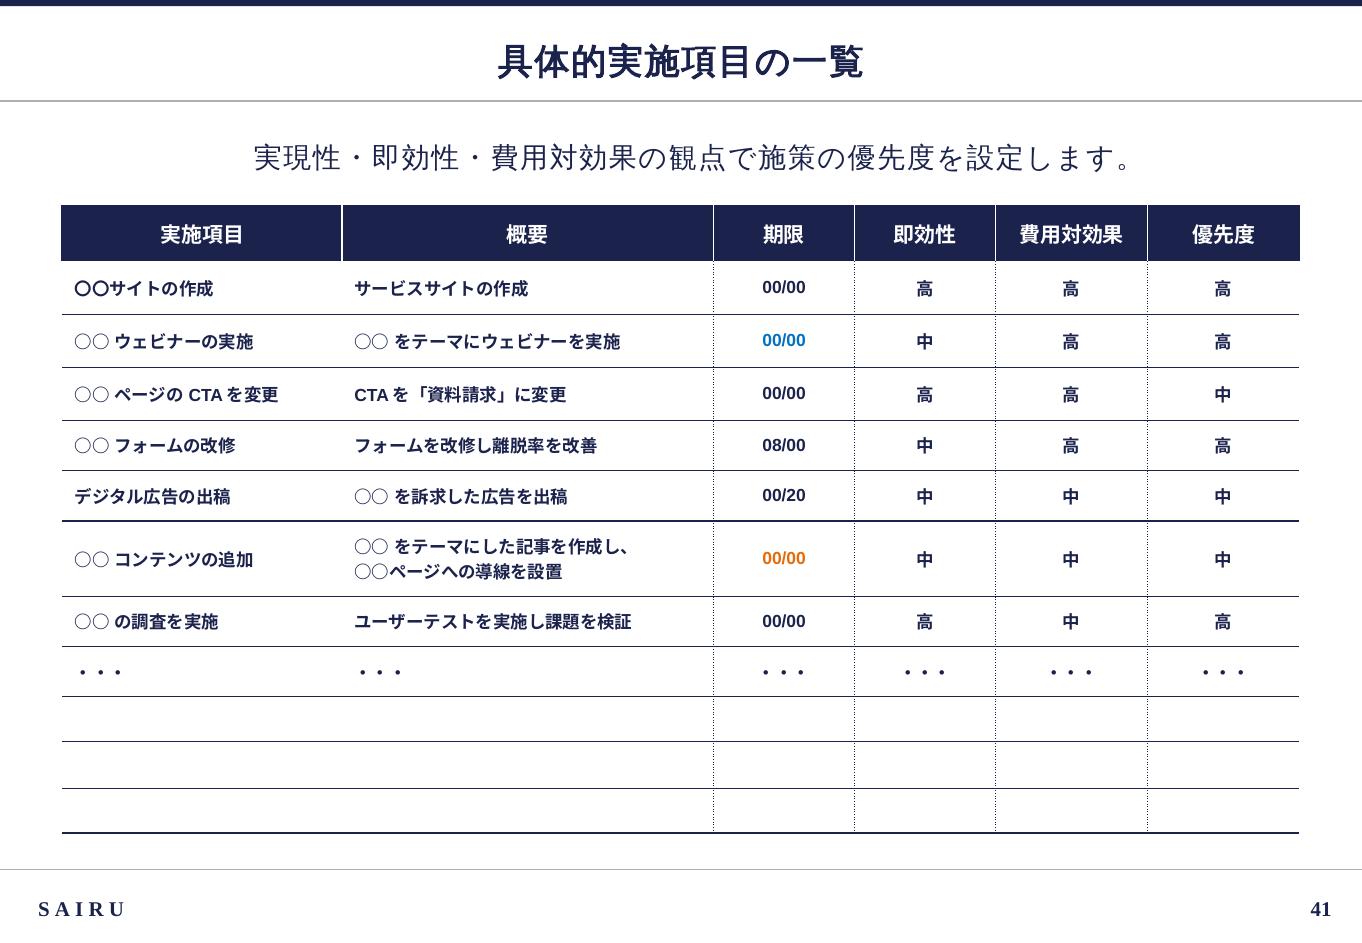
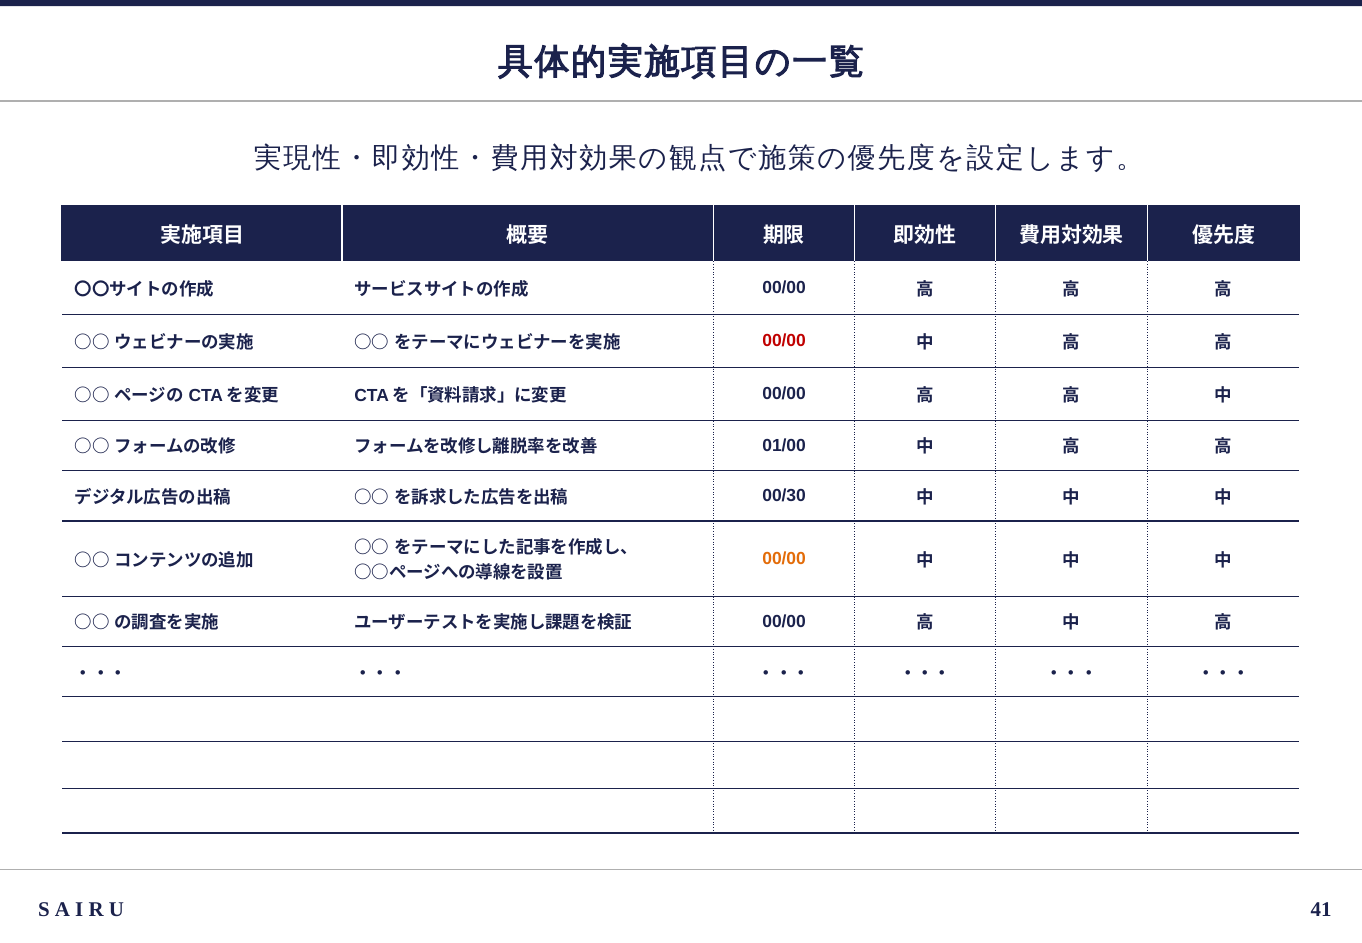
00/00 at (784, 341) colour: blue -> red
08/00: 08/00 -> 01/00
00/20: 00/20 -> 00/30
